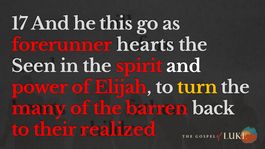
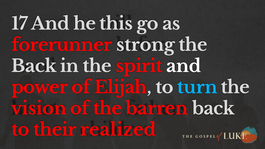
hearts: hearts -> strong
Seen at (34, 66): Seen -> Back
turn colour: yellow -> light blue
many: many -> vision
